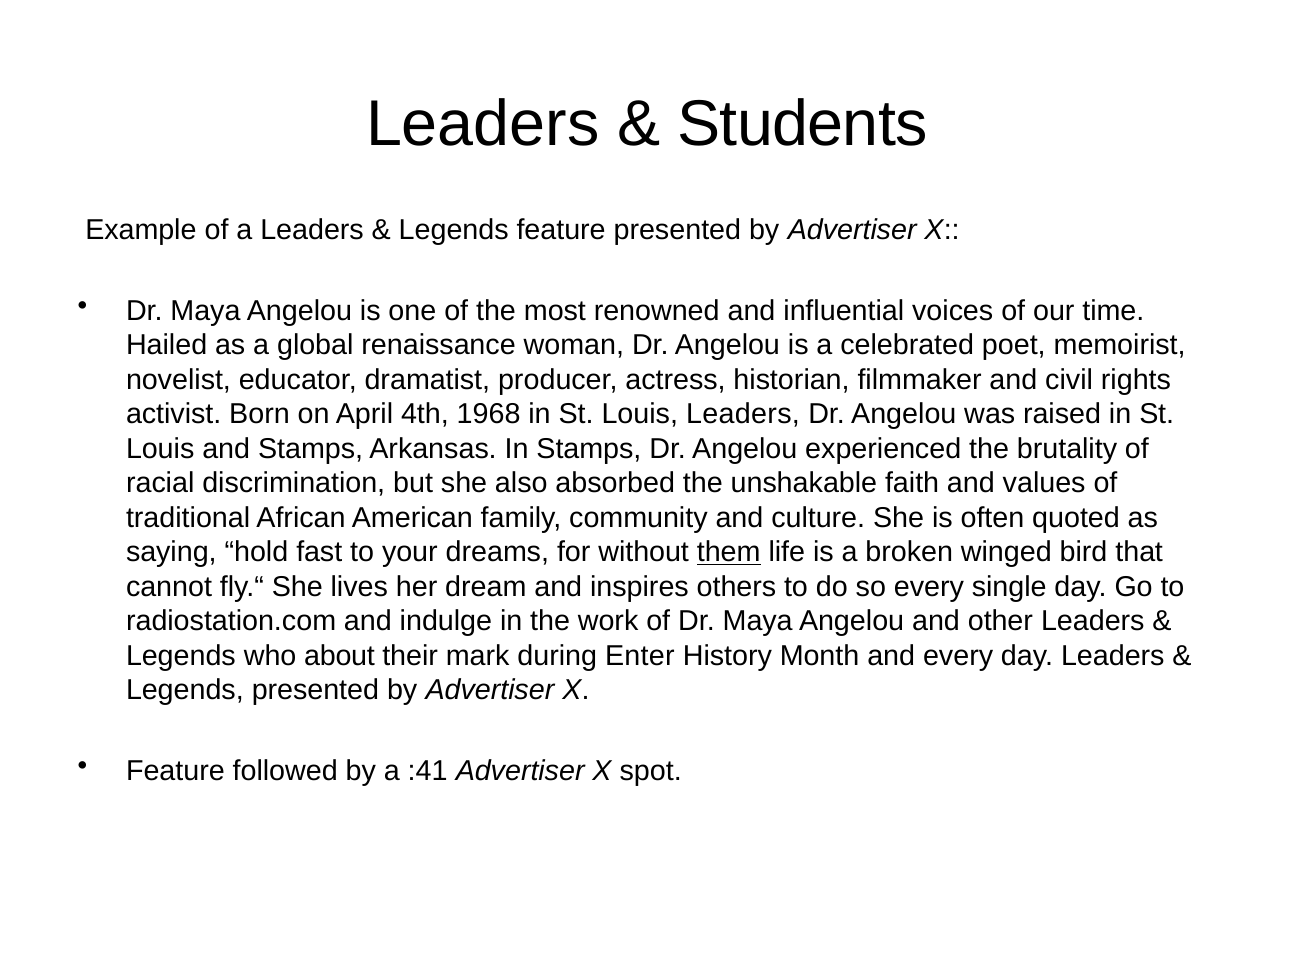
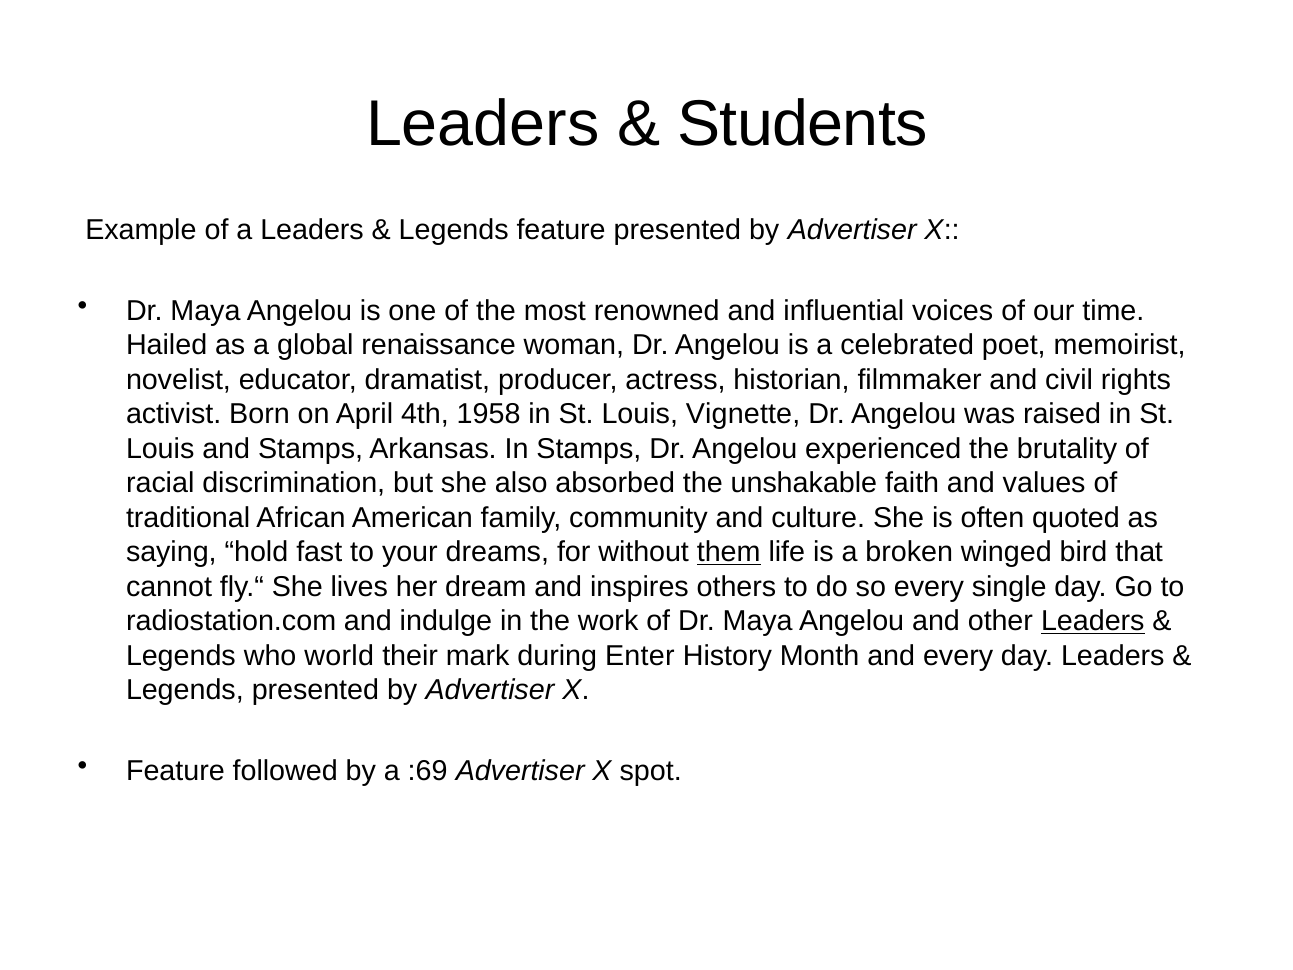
1968: 1968 -> 1958
Louis Leaders: Leaders -> Vignette
Leaders at (1093, 621) underline: none -> present
about: about -> world
:41: :41 -> :69
